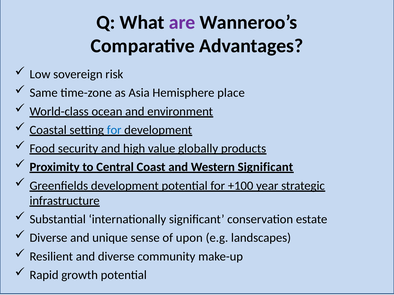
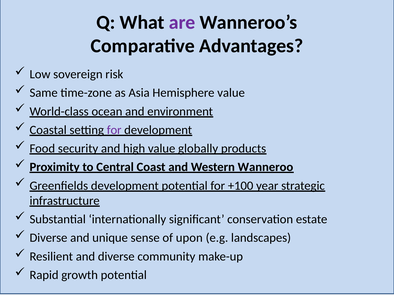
Hemisphere place: place -> value
for at (114, 130) colour: blue -> purple
Western Significant: Significant -> Wanneroo
